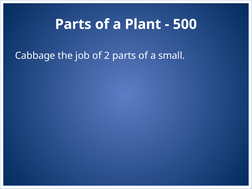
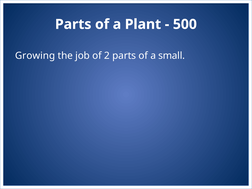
Cabbage: Cabbage -> Growing
